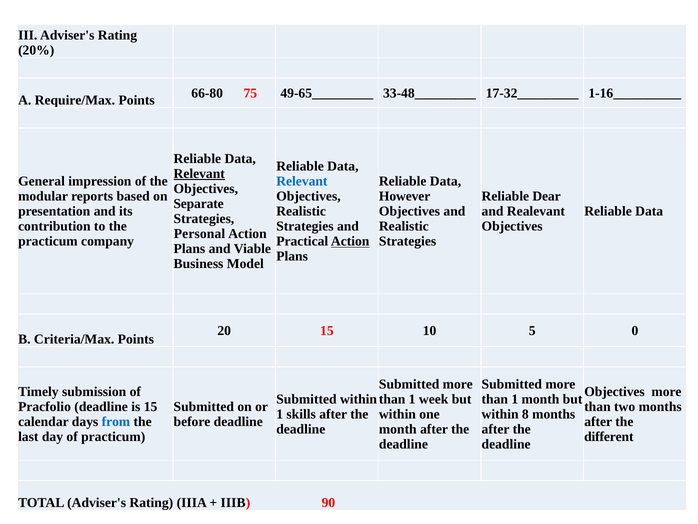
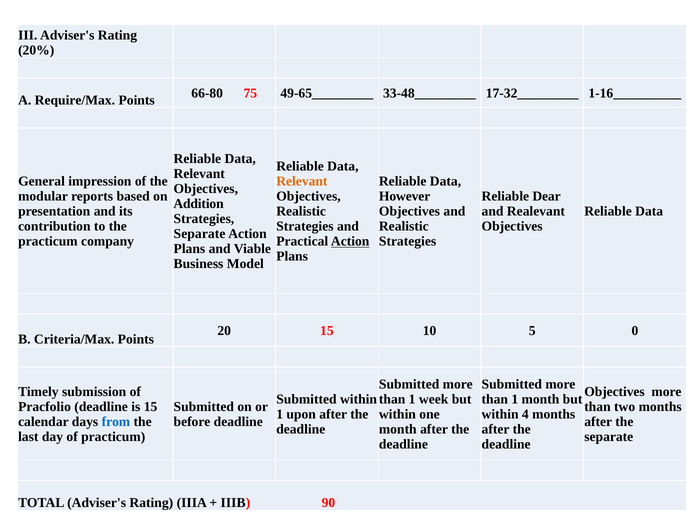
Relevant at (199, 174) underline: present -> none
Relevant at (302, 181) colour: blue -> orange
Separate: Separate -> Addition
Personal at (200, 234): Personal -> Separate
skills: skills -> upon
8: 8 -> 4
different at (609, 436): different -> separate
